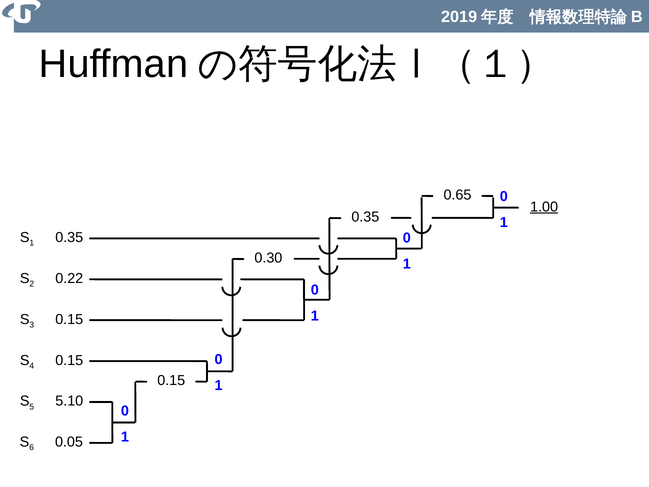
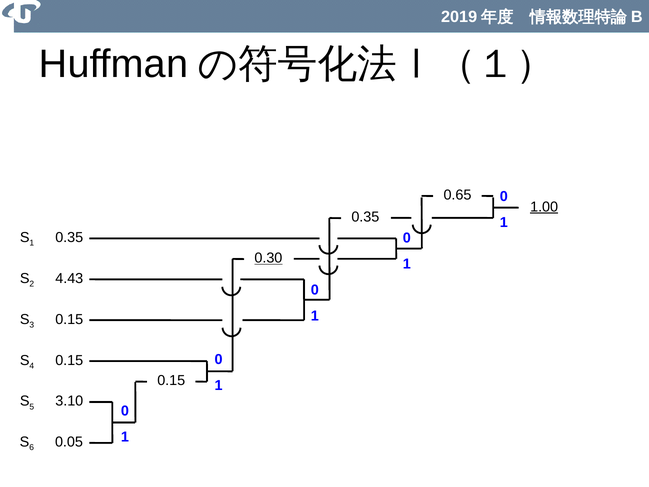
0.30 underline: none -> present
0.22: 0.22 -> 4.43
5.10: 5.10 -> 3.10
